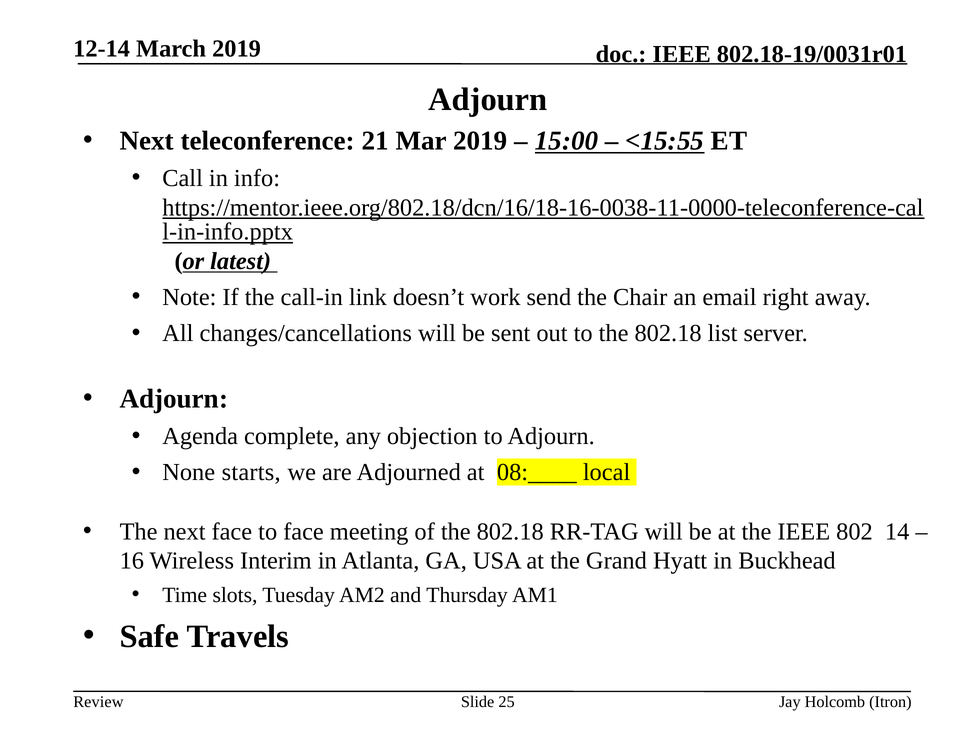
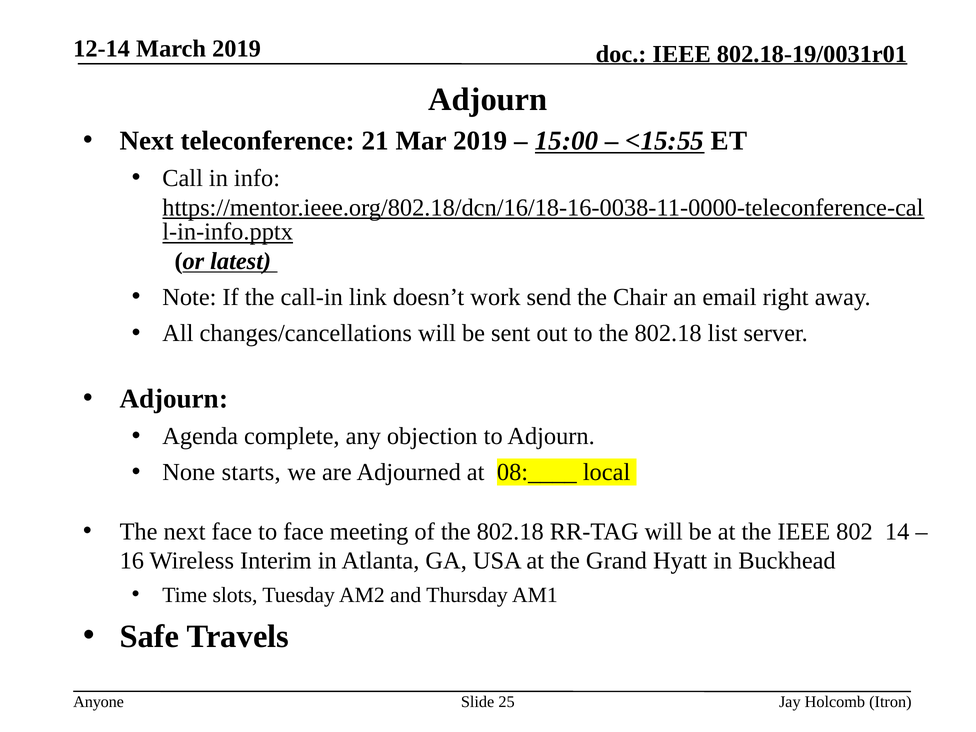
Review: Review -> Anyone
